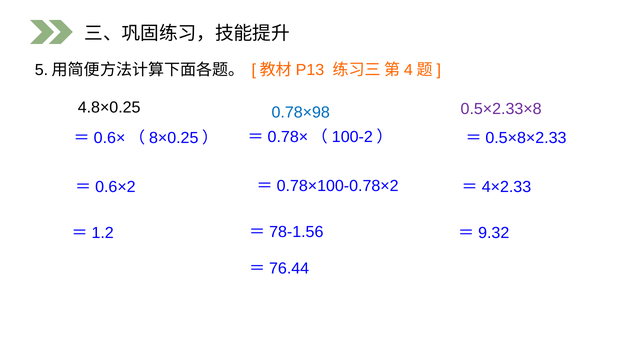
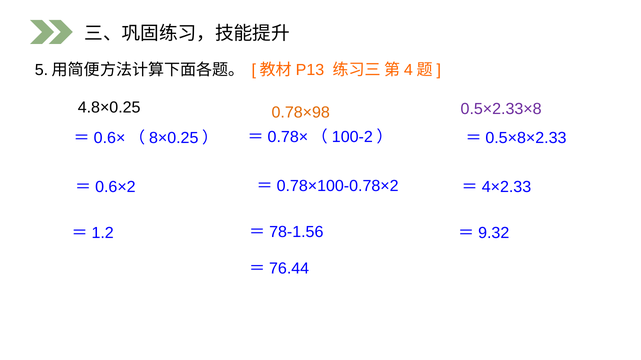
0.78×98 colour: blue -> orange
